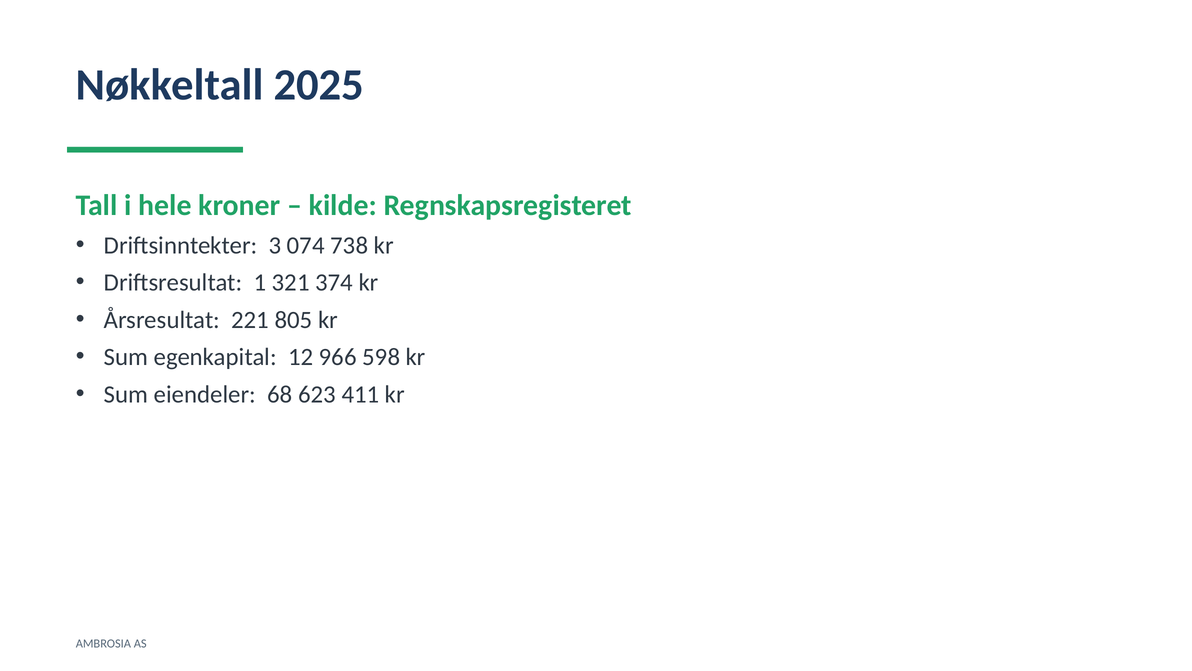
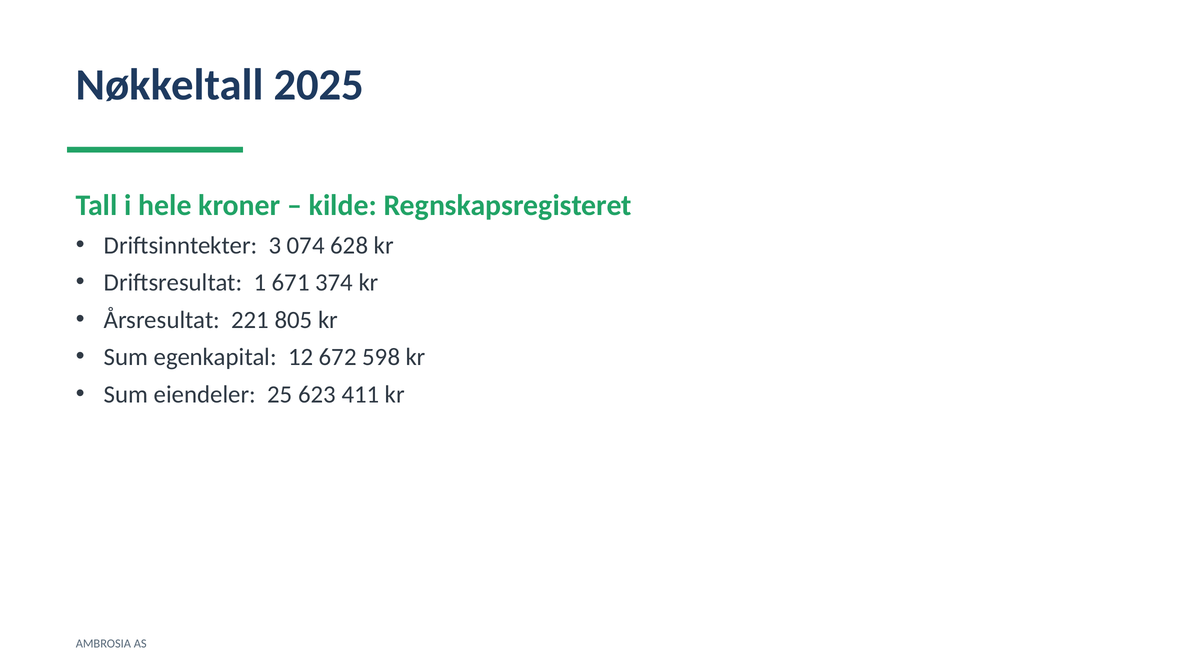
738: 738 -> 628
321: 321 -> 671
966: 966 -> 672
68: 68 -> 25
